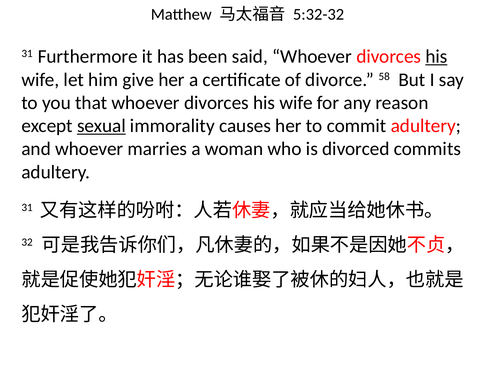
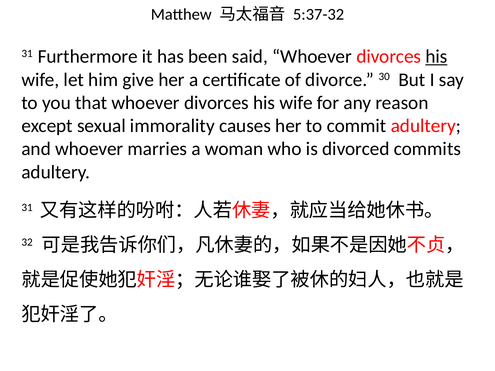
5:32-32: 5:32-32 -> 5:37-32
58: 58 -> 30
sexual underline: present -> none
